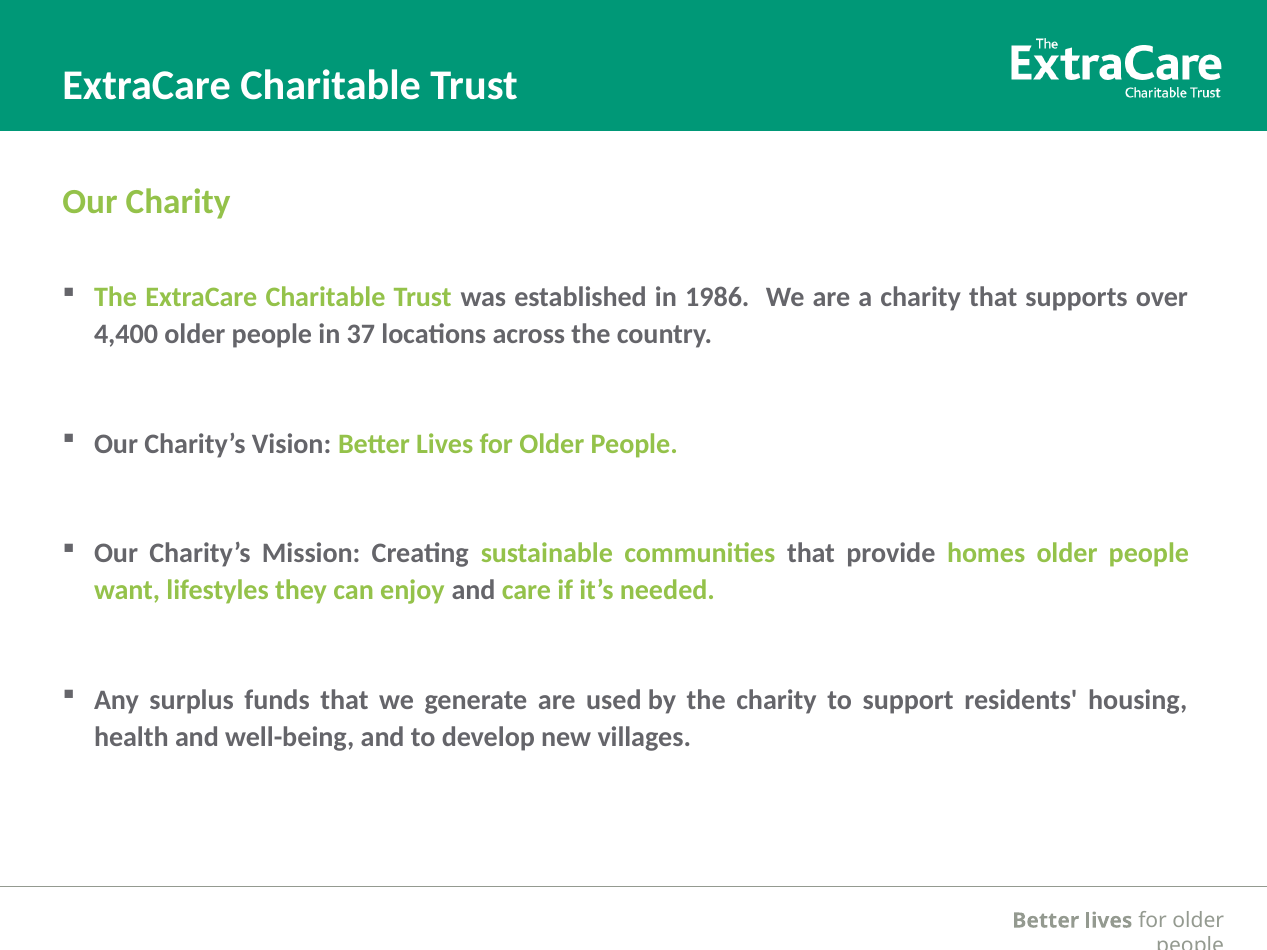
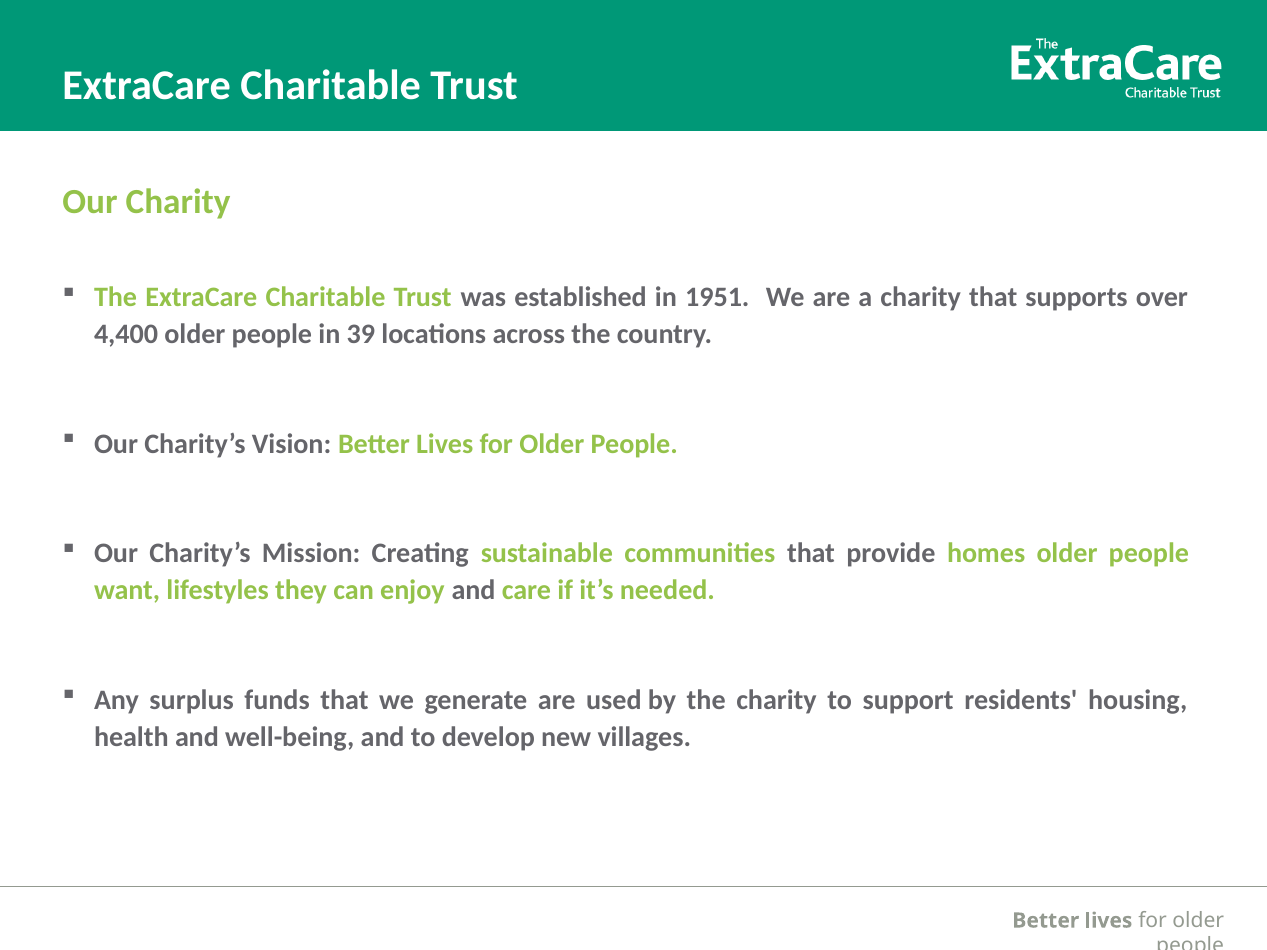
1986: 1986 -> 1951
37: 37 -> 39
